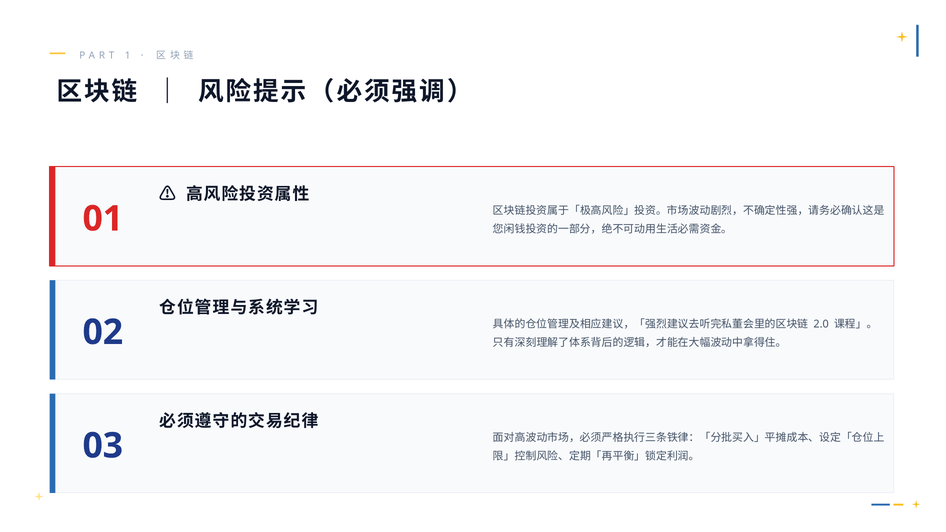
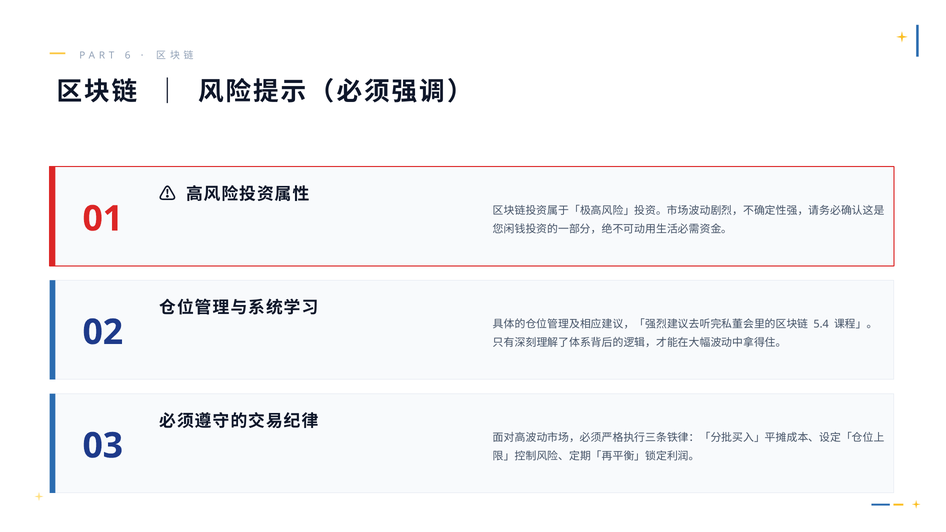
1: 1 -> 6
2.0: 2.0 -> 5.4
